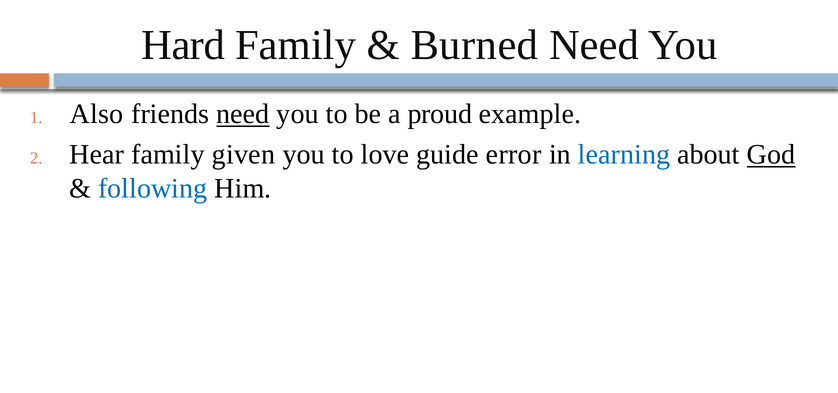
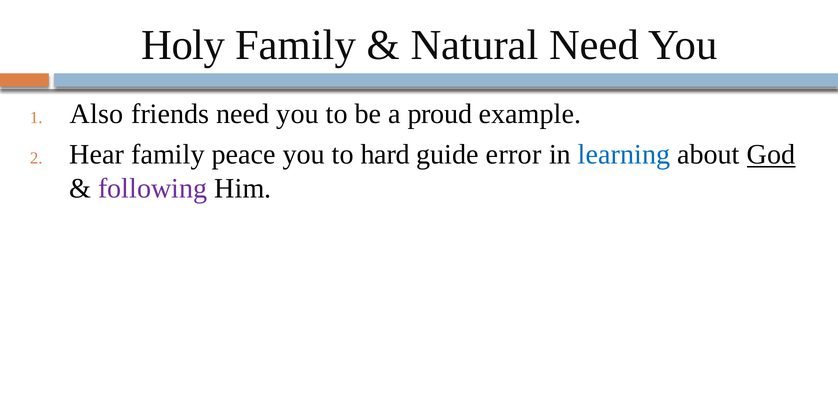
Hard: Hard -> Holy
Burned: Burned -> Natural
need at (243, 114) underline: present -> none
given: given -> peace
love: love -> hard
following colour: blue -> purple
